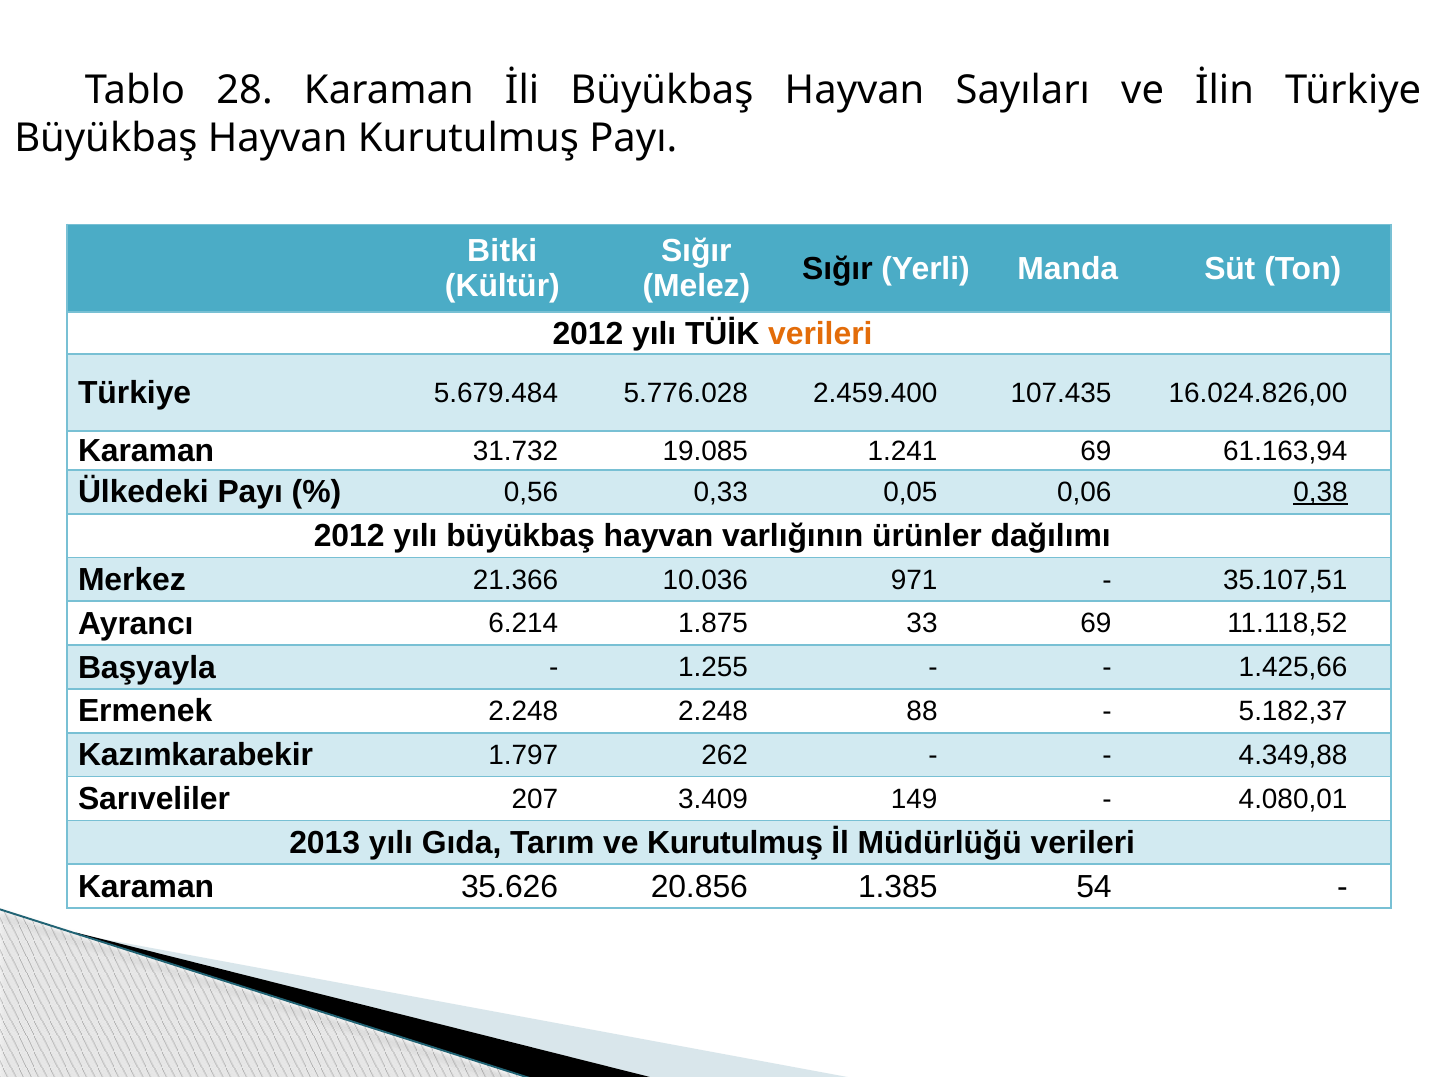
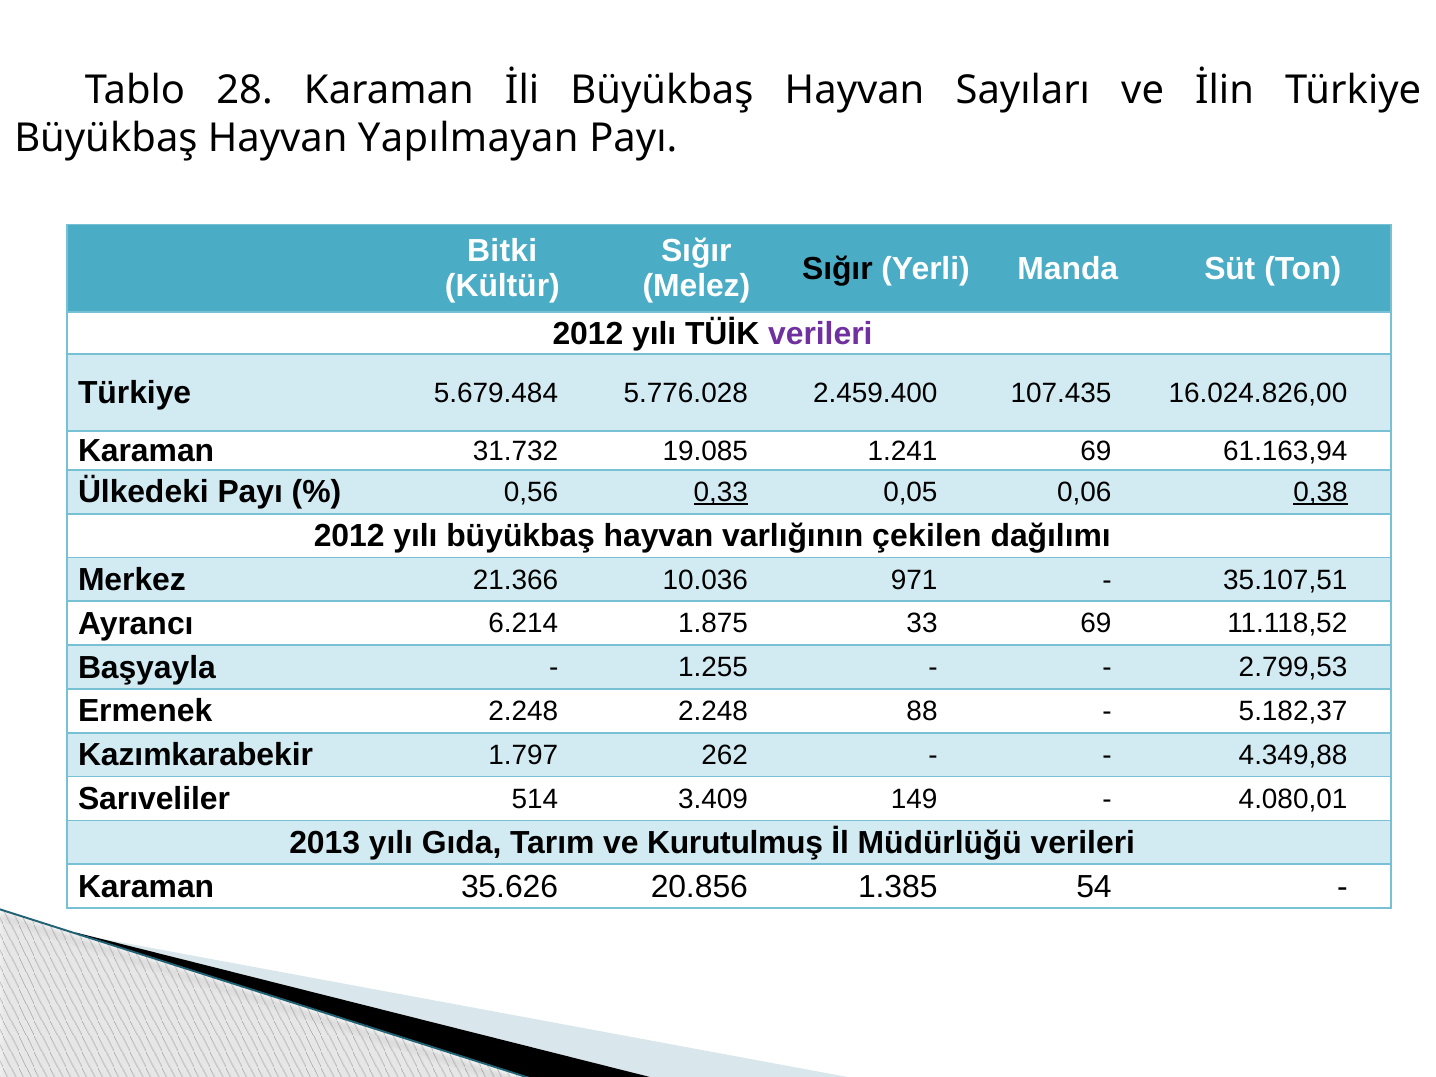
Hayvan Kurutulmuş: Kurutulmuş -> Yapılmayan
verileri at (820, 334) colour: orange -> purple
0,33 underline: none -> present
ürünler: ürünler -> çekilen
1.425,66: 1.425,66 -> 2.799,53
207: 207 -> 514
